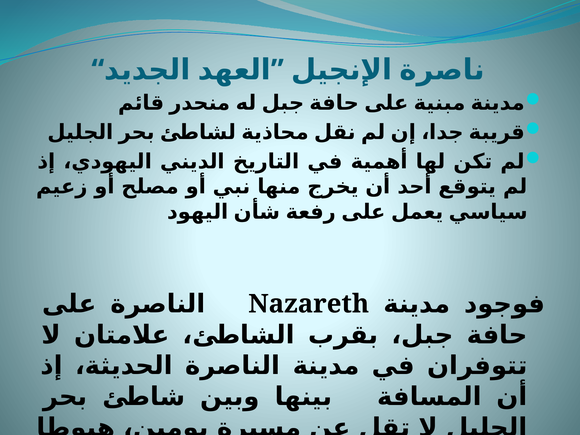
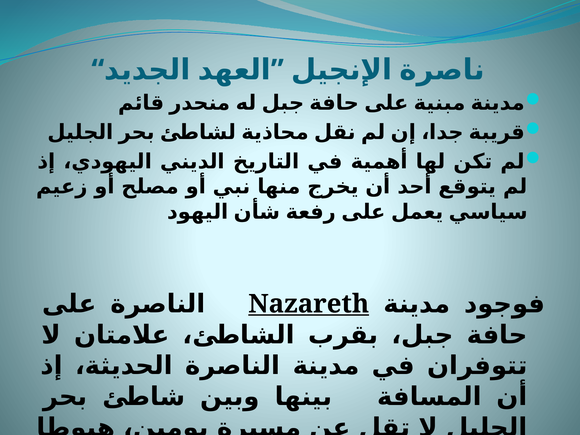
Nazareth underline: none -> present
